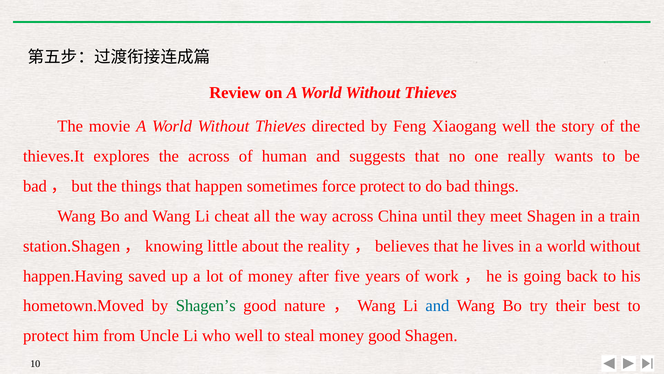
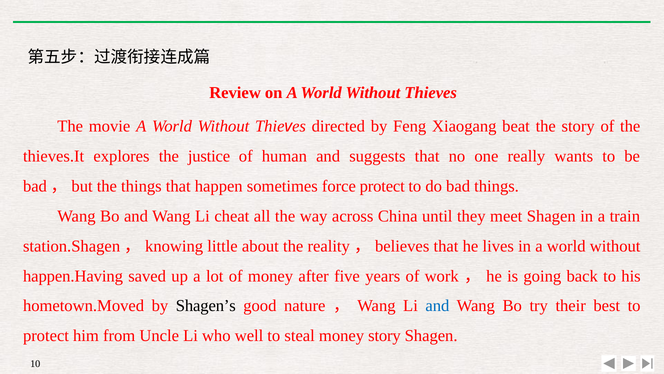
Xiaogang well: well -> beat
the across: across -> justice
Shagen’s colour: green -> black
money good: good -> story
